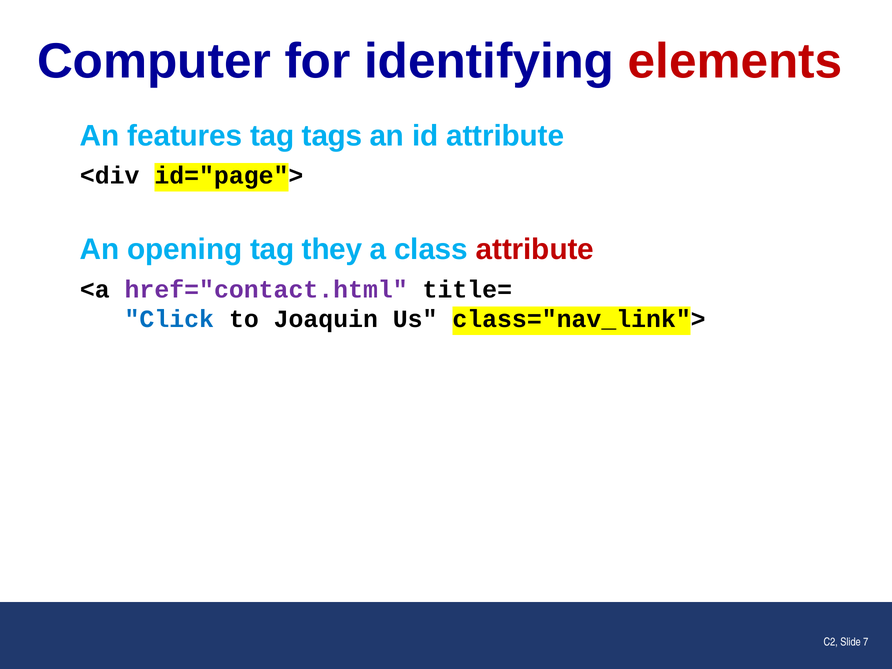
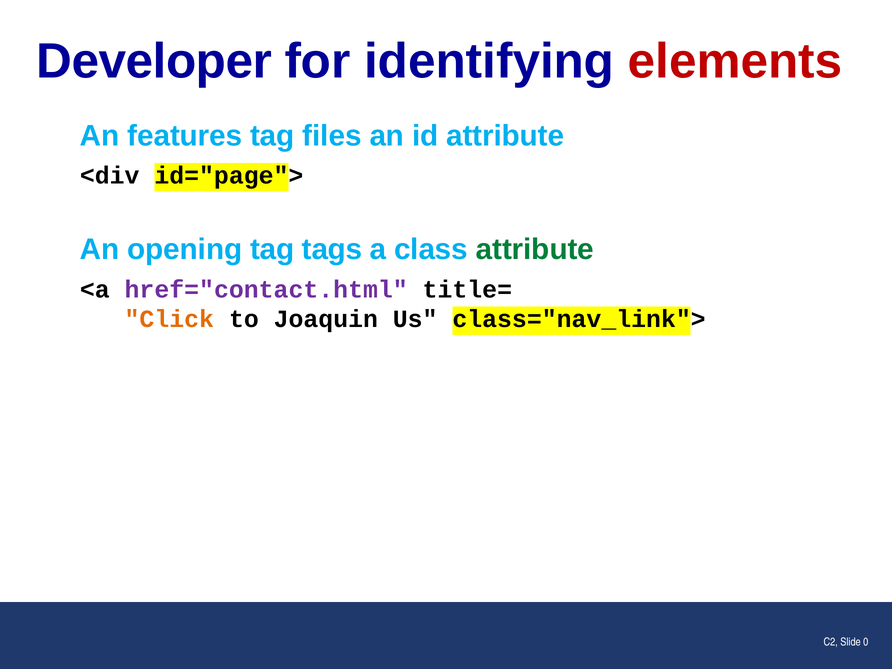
Computer: Computer -> Developer
tags: tags -> files
they: they -> tags
attribute at (535, 250) colour: red -> green
Click colour: blue -> orange
7: 7 -> 0
